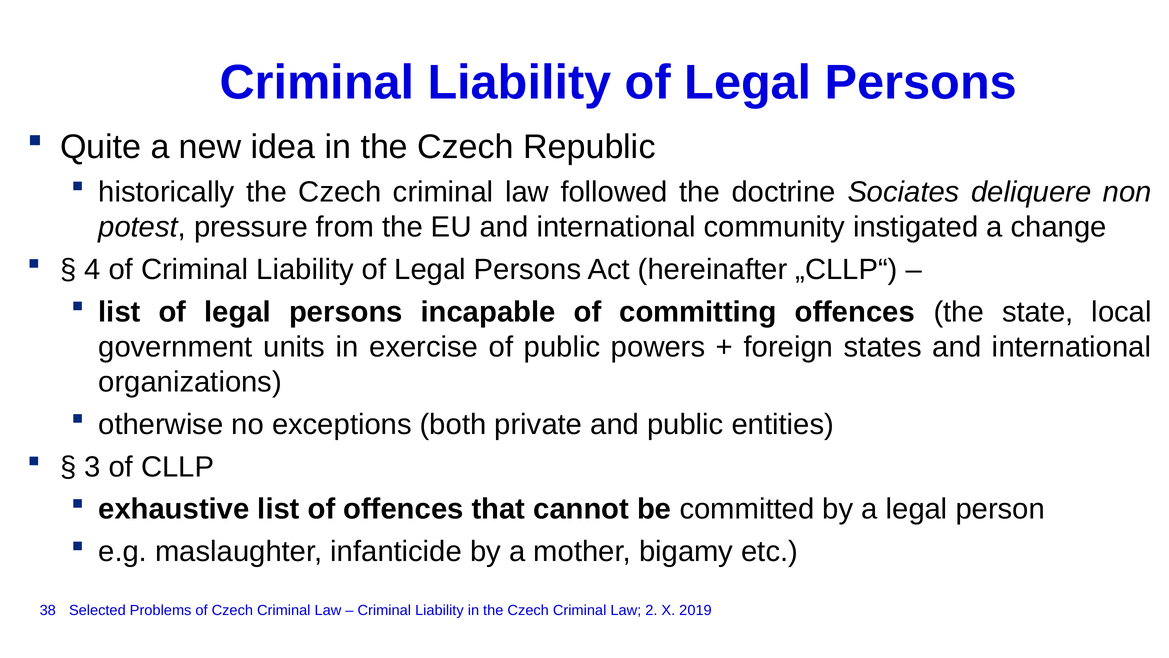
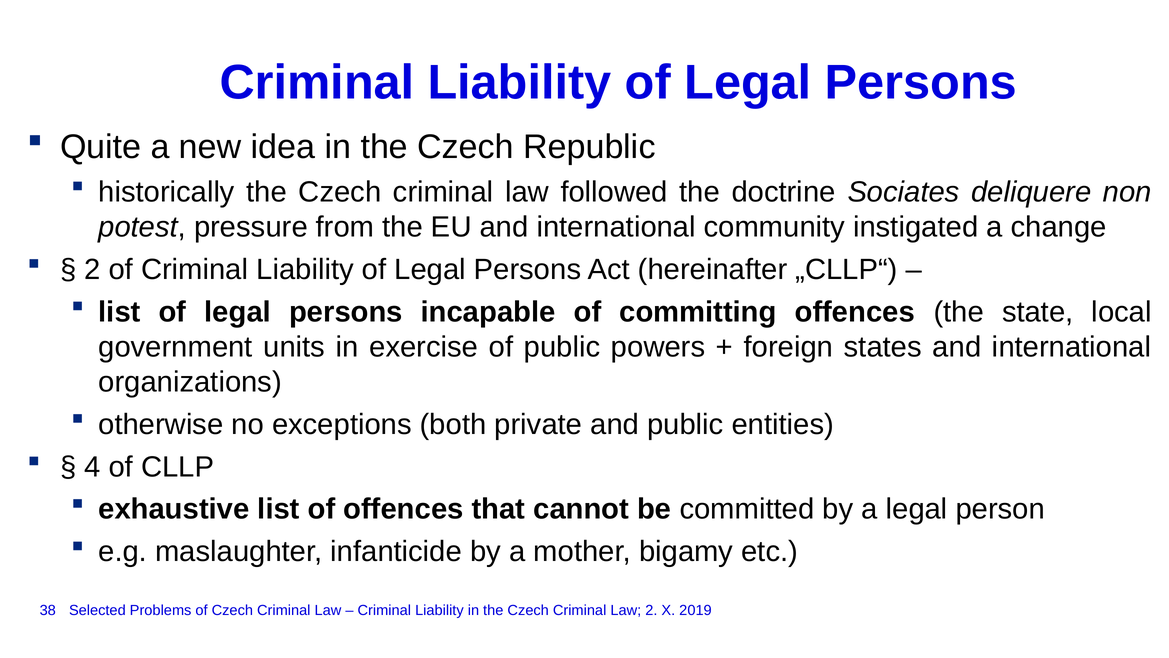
4 at (92, 269): 4 -> 2
3: 3 -> 4
